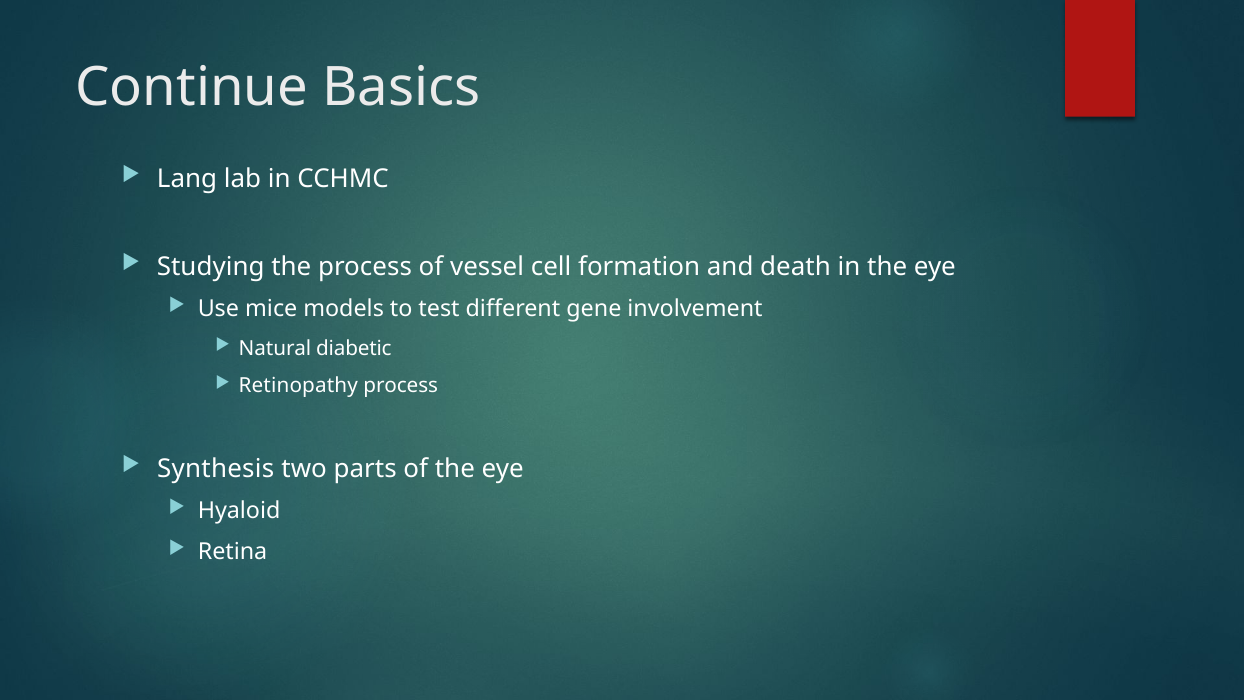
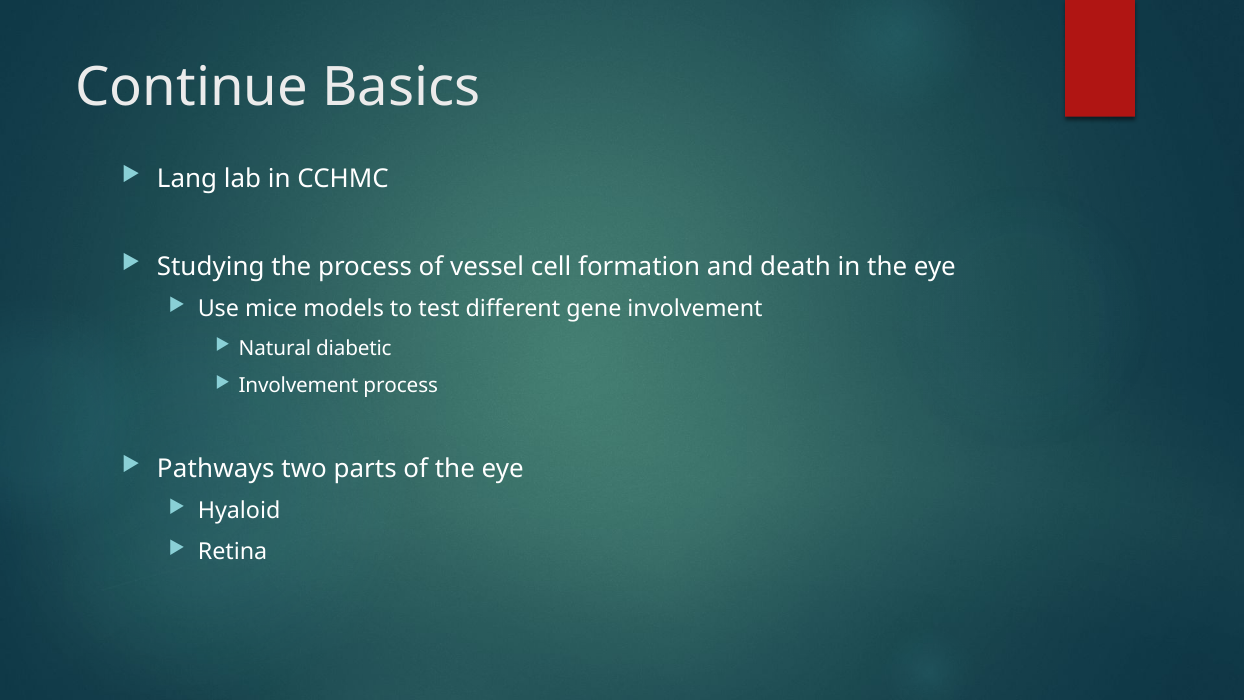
Retinopathy at (298, 386): Retinopathy -> Involvement
Synthesis: Synthesis -> Pathways
